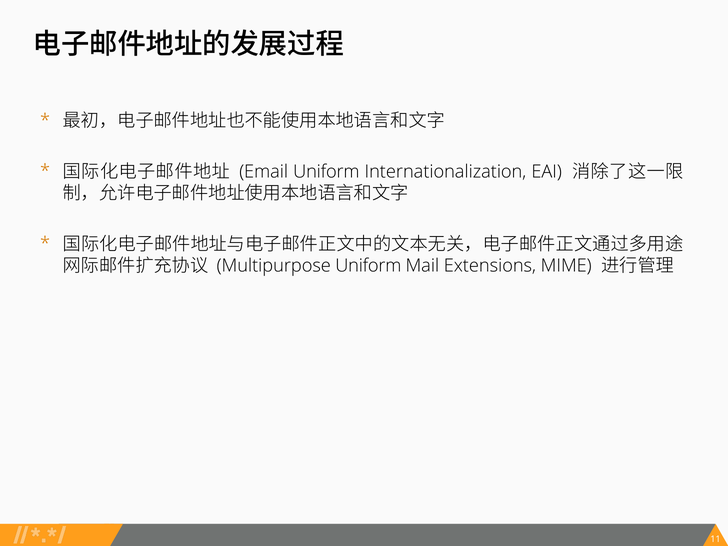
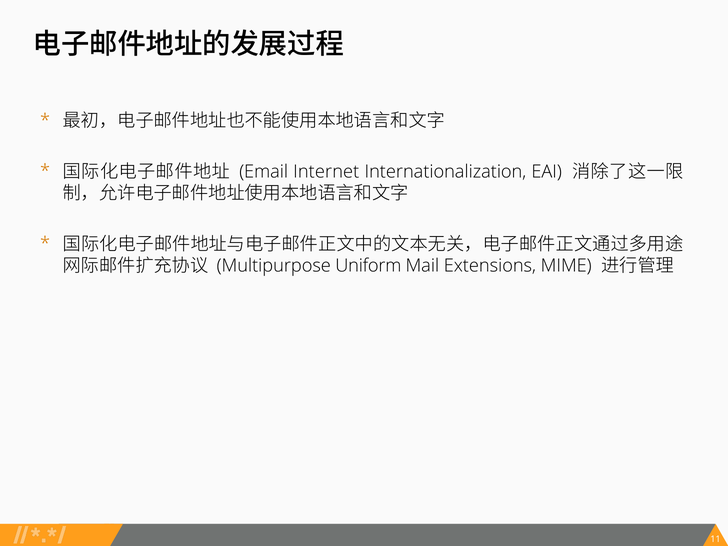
Email Uniform: Uniform -> Internet
